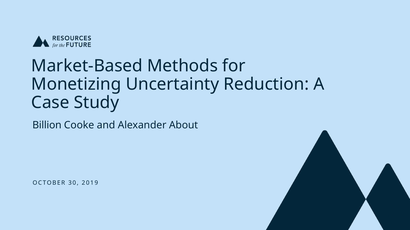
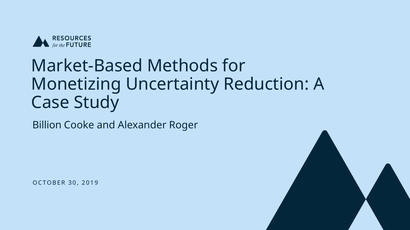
About: About -> Roger
